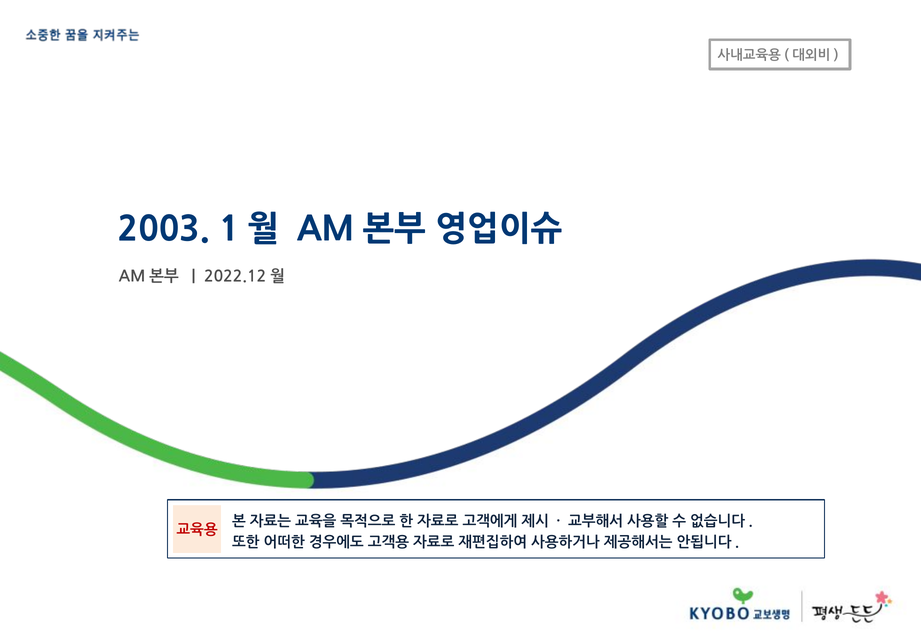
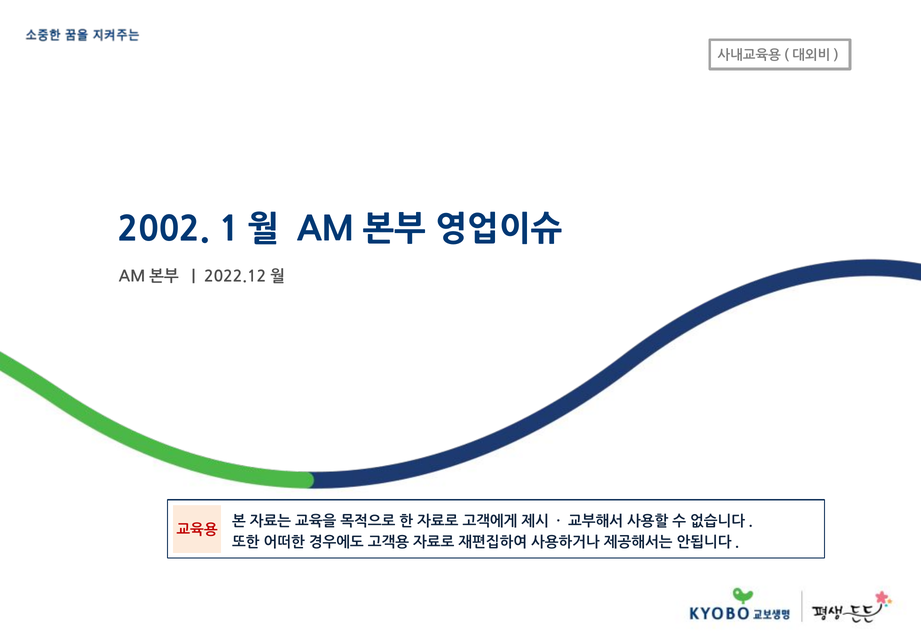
2003: 2003 -> 2002
